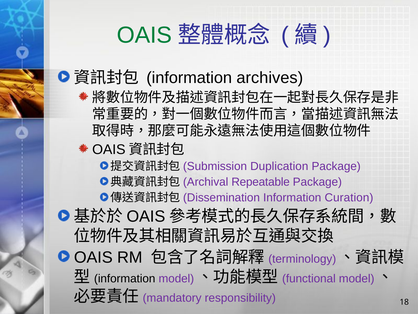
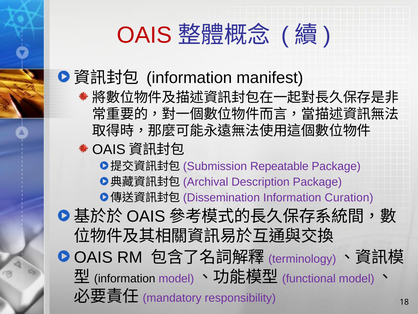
OAIS at (144, 35) colour: green -> red
archives: archives -> manifest
Duplication: Duplication -> Repeatable
Repeatable: Repeatable -> Description
